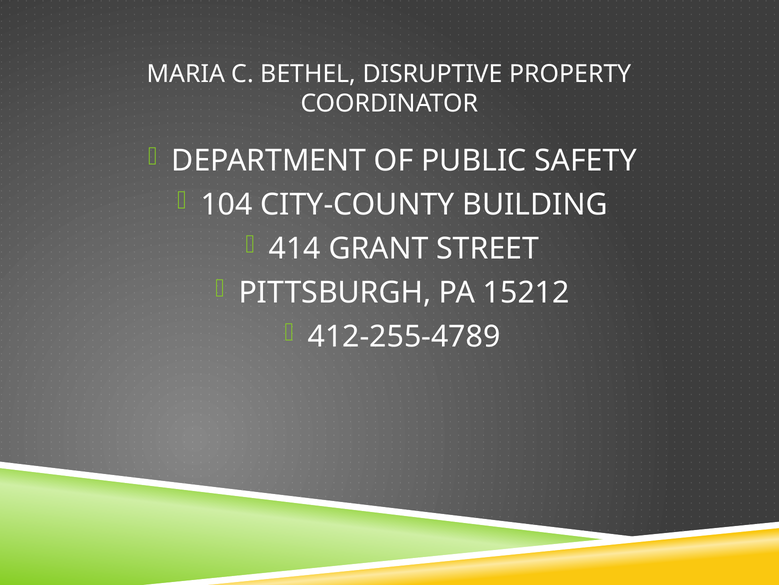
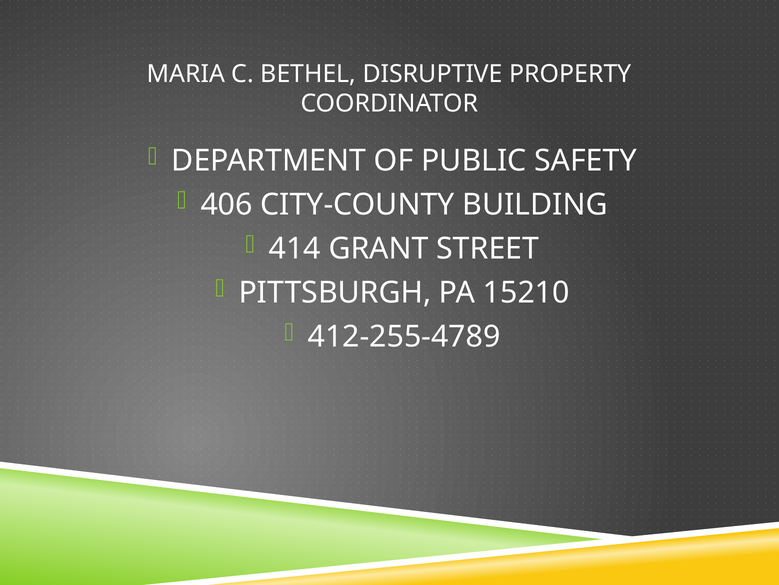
104: 104 -> 406
15212: 15212 -> 15210
